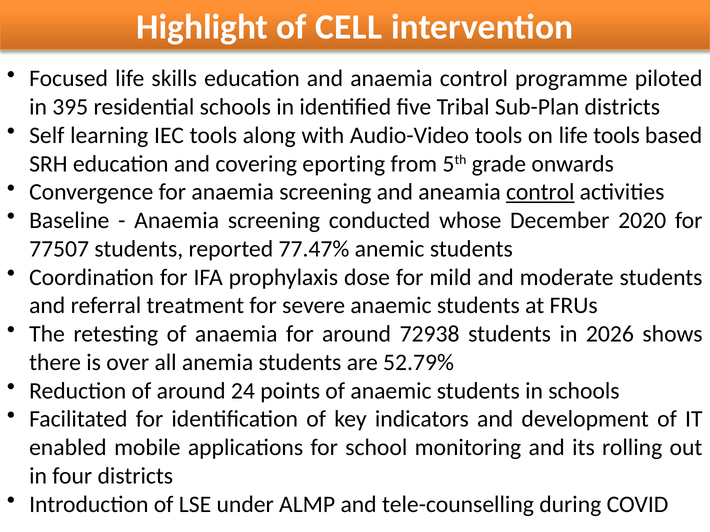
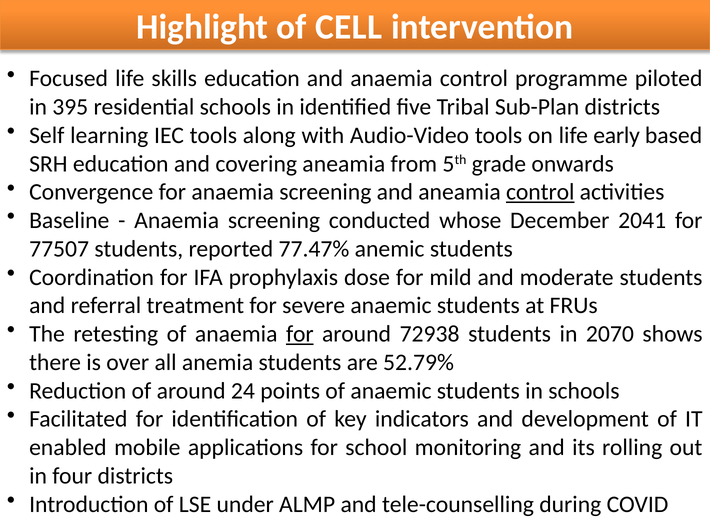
life tools: tools -> early
covering eporting: eporting -> aneamia
2020: 2020 -> 2041
for at (300, 334) underline: none -> present
2026: 2026 -> 2070
